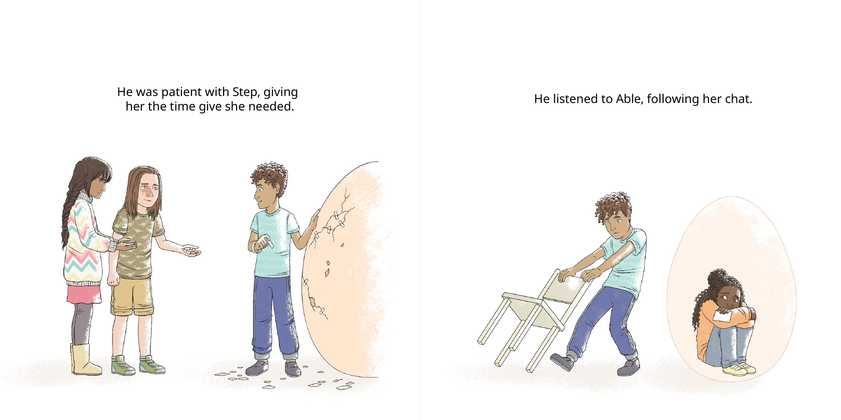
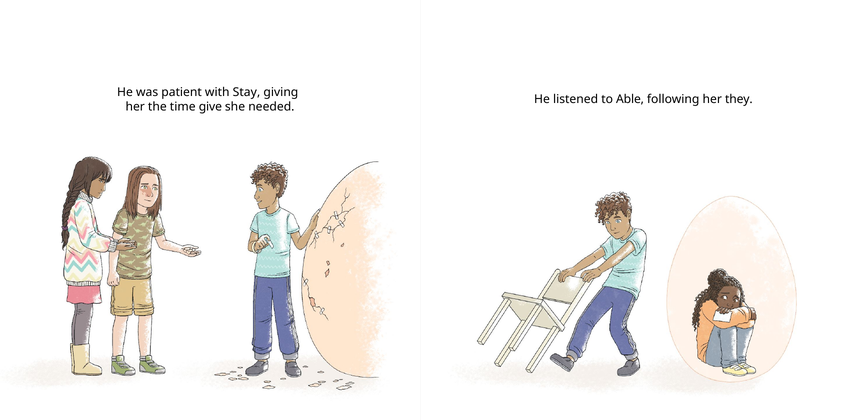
Step: Step -> Stay
chat: chat -> they
